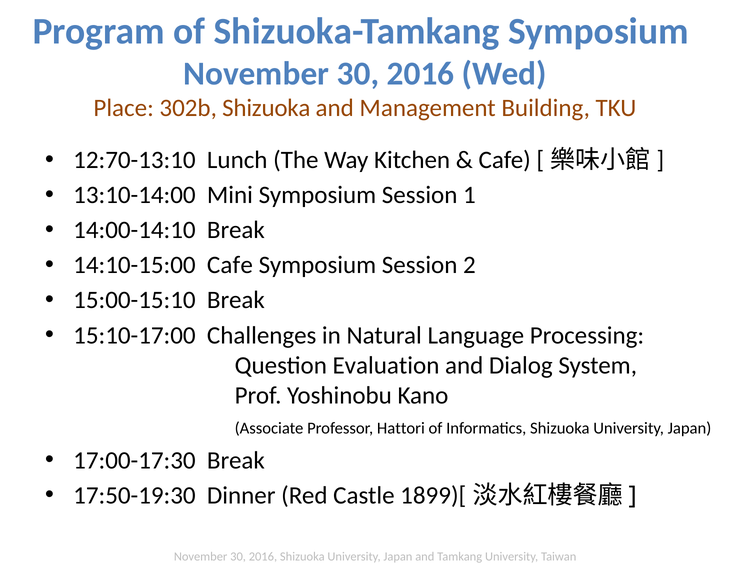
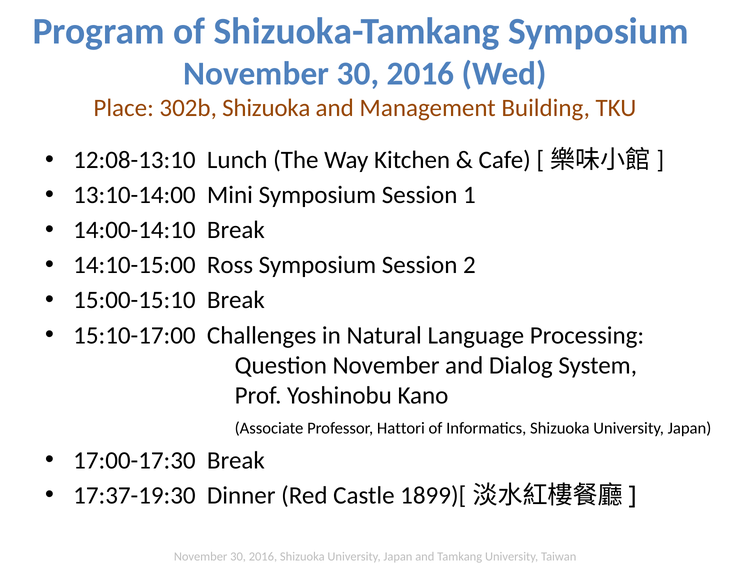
12:70-13:10: 12:70-13:10 -> 12:08-13:10
14:10-15:00 Cafe: Cafe -> Ross
Question Evaluation: Evaluation -> November
17:50-19:30: 17:50-19:30 -> 17:37-19:30
